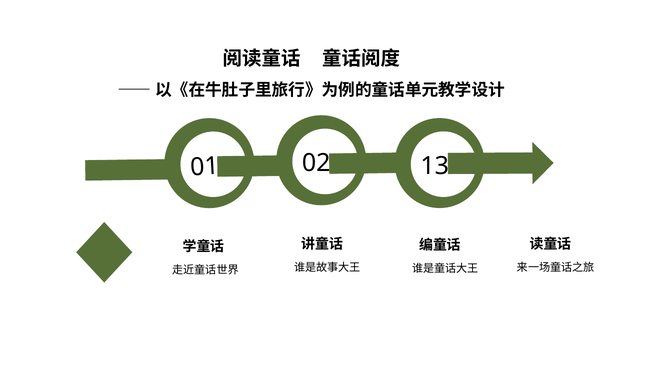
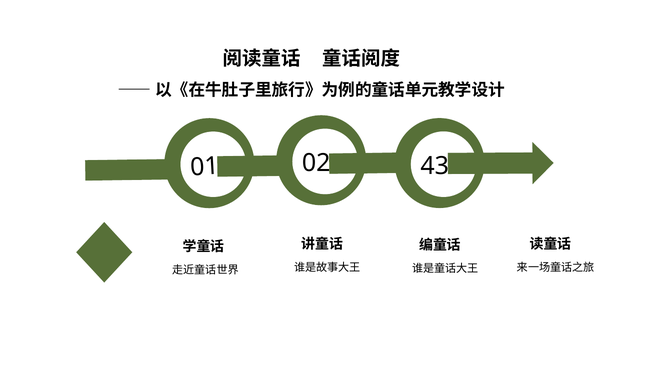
13: 13 -> 43
